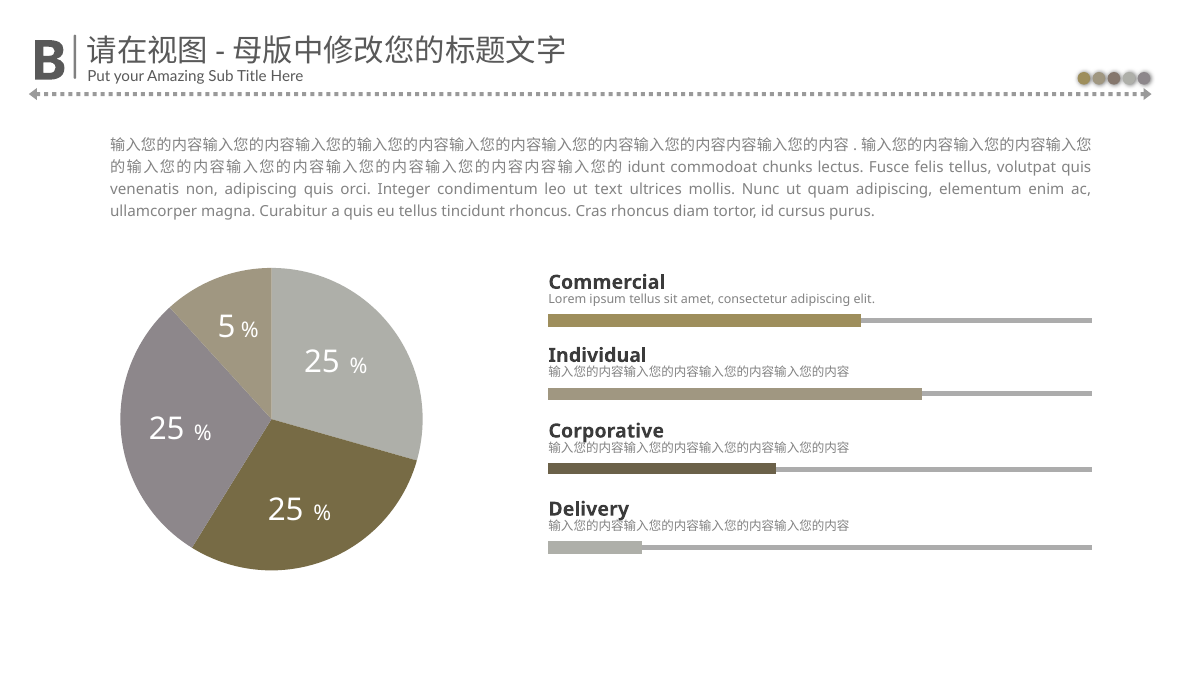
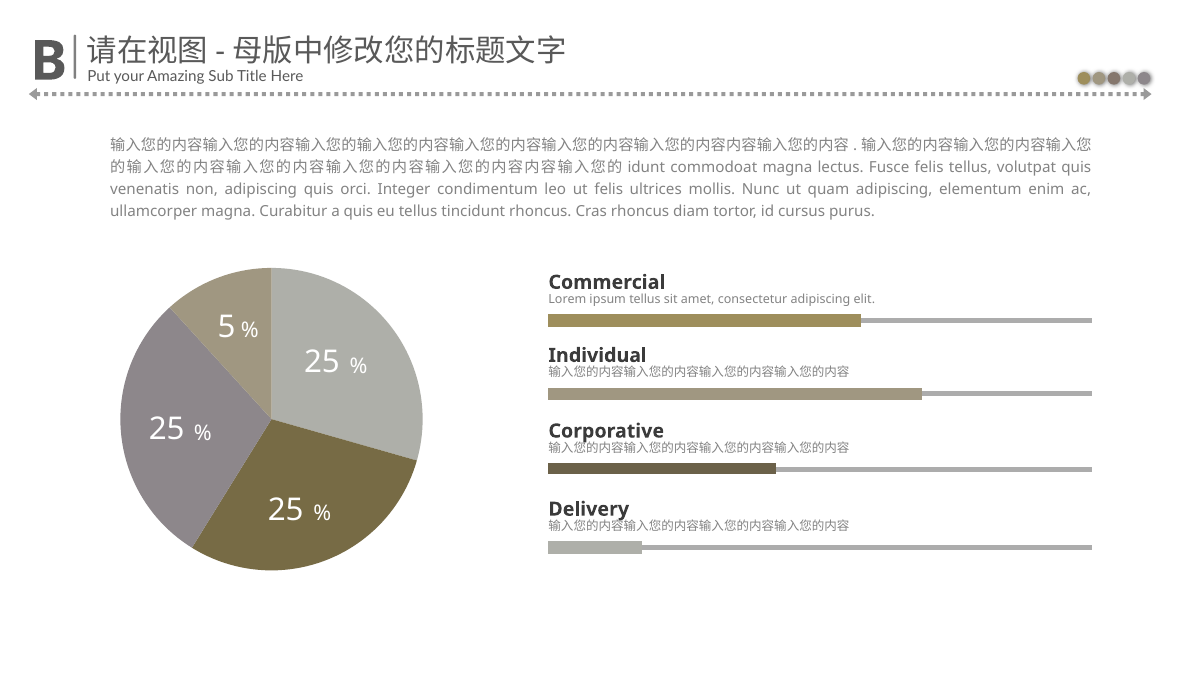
commodoat chunks: chunks -> magna
ut text: text -> felis
